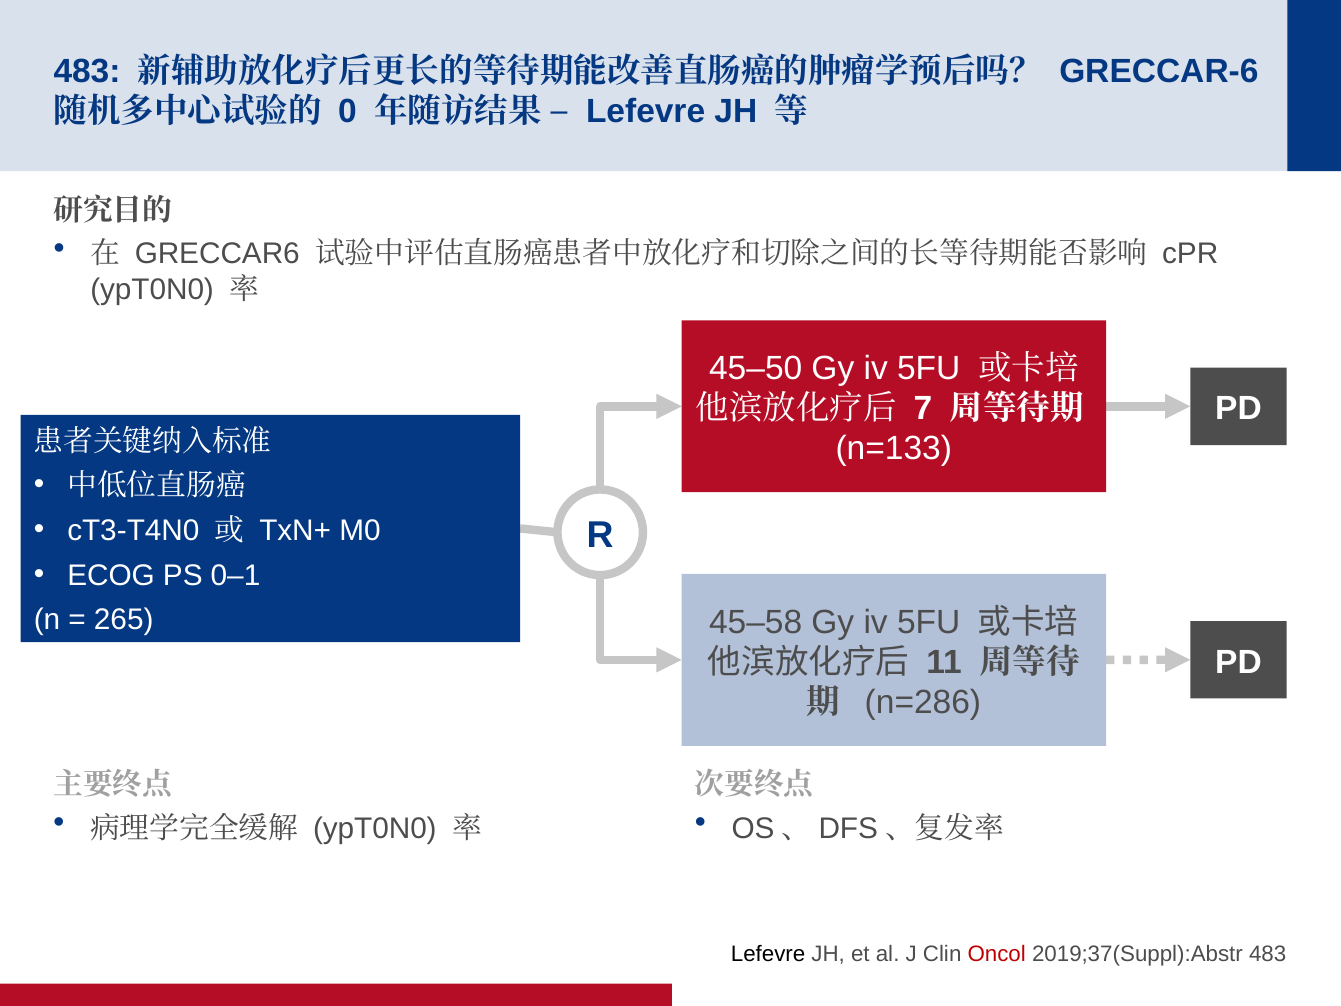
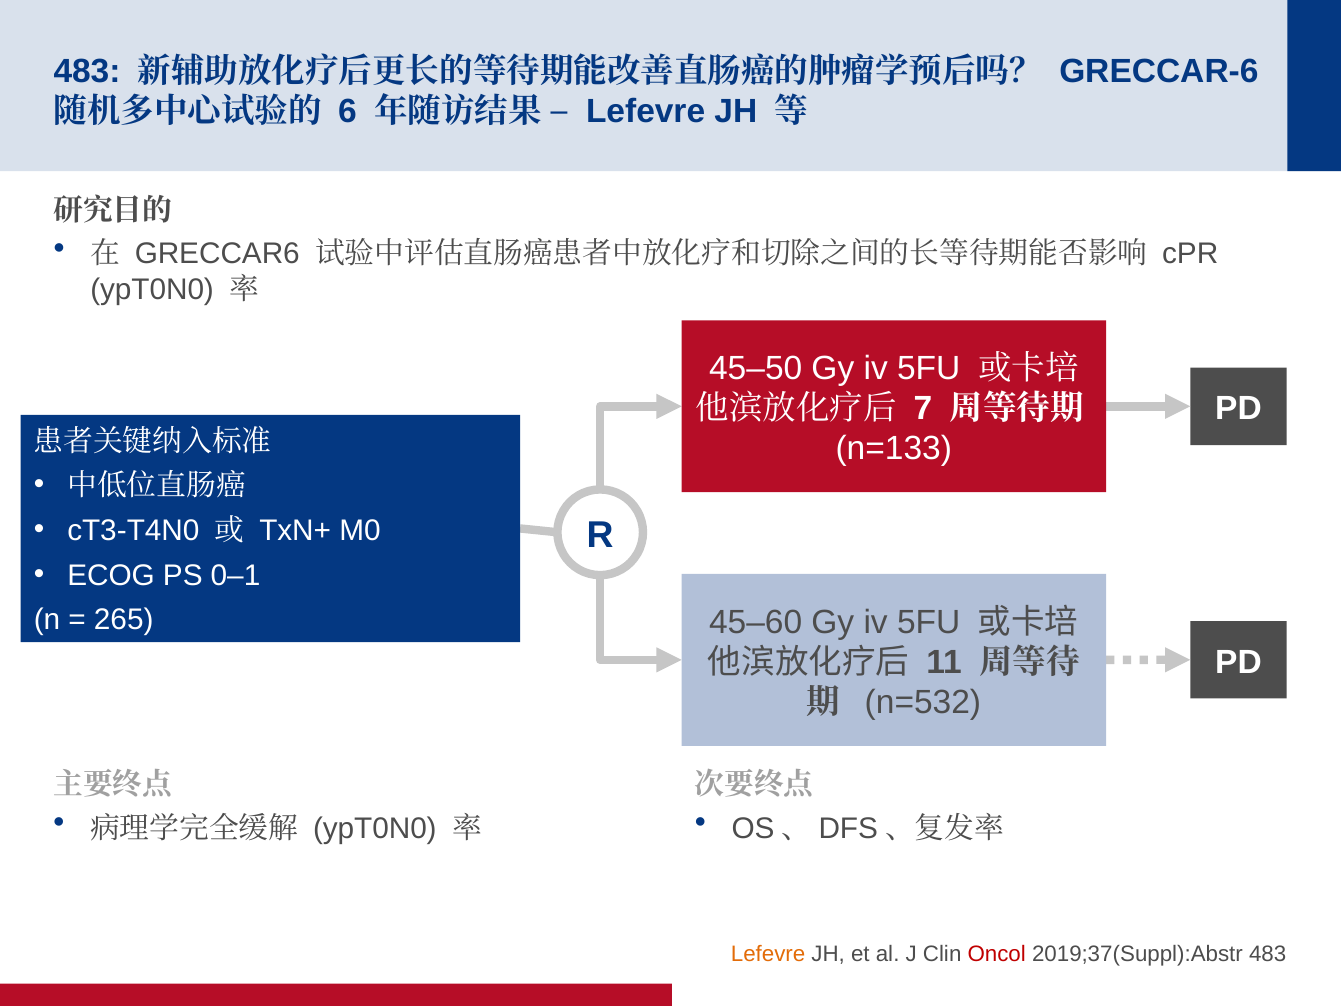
0: 0 -> 6
45–58: 45–58 -> 45–60
n=286: n=286 -> n=532
Lefevre at (768, 954) colour: black -> orange
